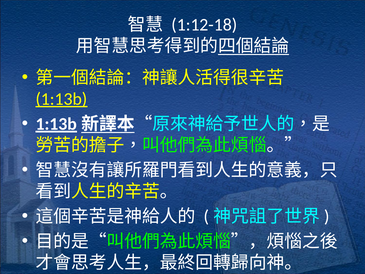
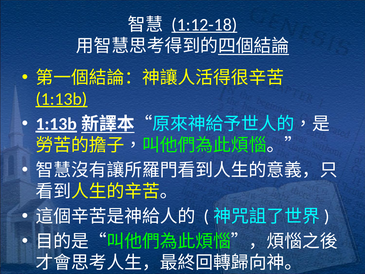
1:12-18 underline: none -> present
